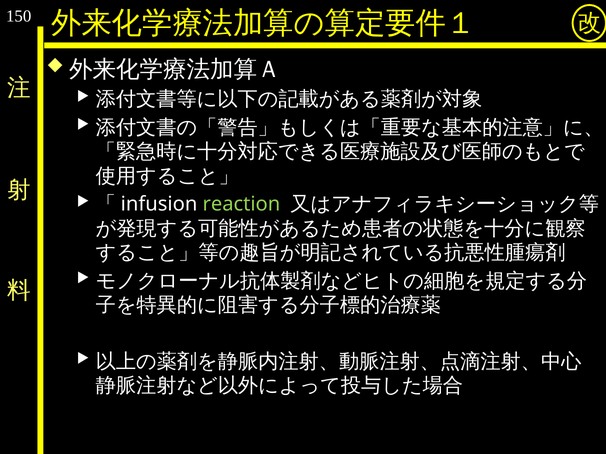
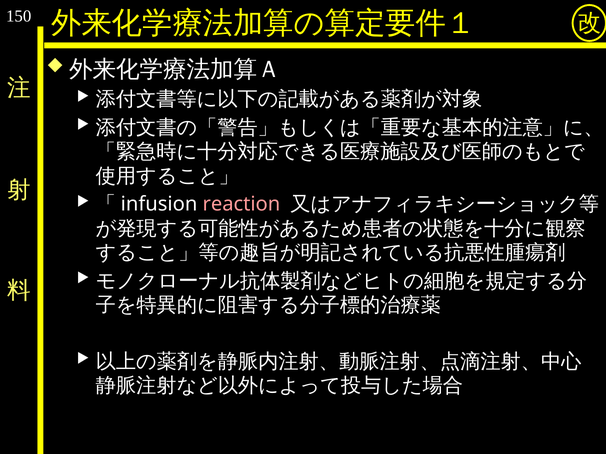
reaction colour: light green -> pink
